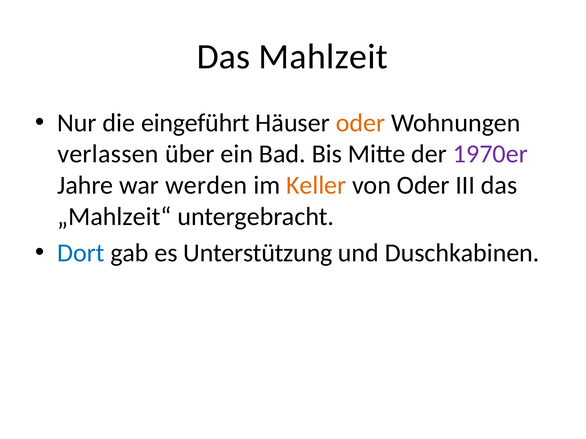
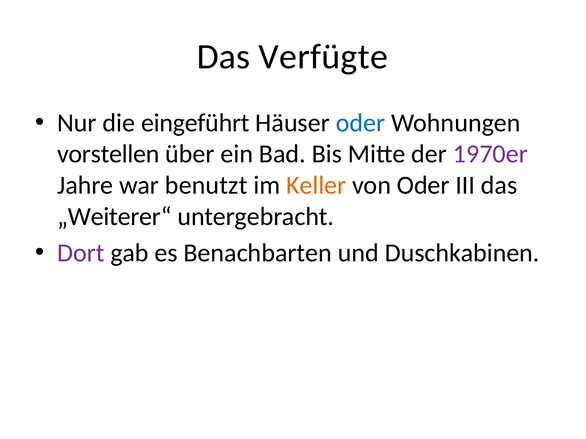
Mahlzeit: Mahlzeit -> Verfügte
oder at (361, 123) colour: orange -> blue
verlassen: verlassen -> vorstellen
werden: werden -> benutzt
„Mahlzeit“: „Mahlzeit“ -> „Weiterer“
Dort colour: blue -> purple
Unterstützung: Unterstützung -> Benachbarten
